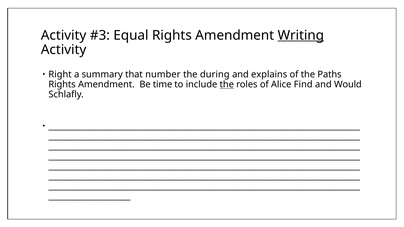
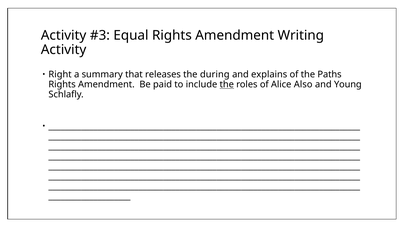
Writing underline: present -> none
number: number -> releases
time: time -> paid
Find: Find -> Also
Would: Would -> Young
